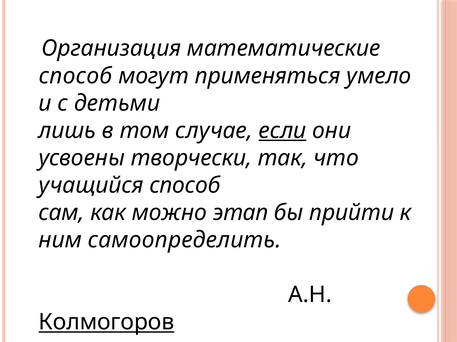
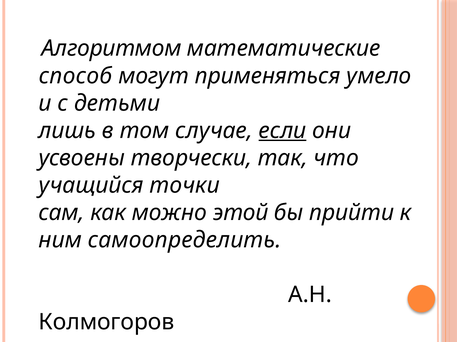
Организация: Организация -> Алгоритмом
учащийся способ: способ -> точки
этап: этап -> этой
Колмогоров underline: present -> none
